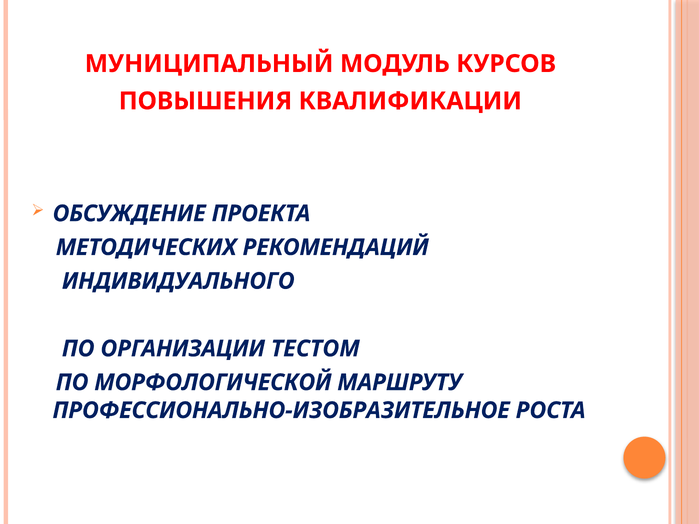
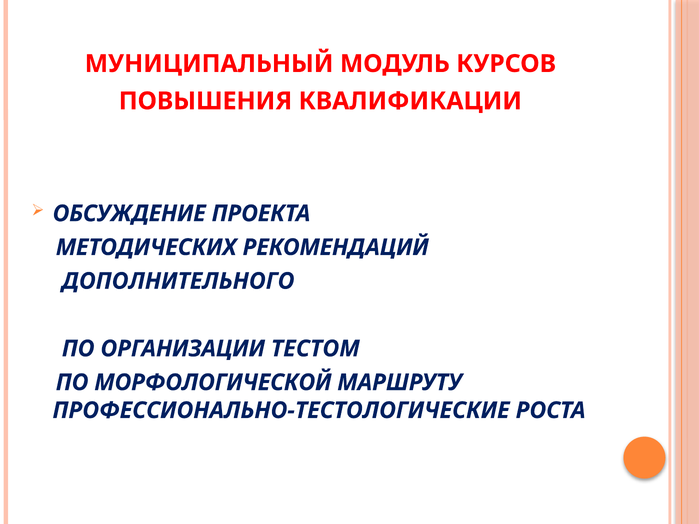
ИНДИВИДУАЛЬНОГО: ИНДИВИДУАЛЬНОГО -> ДОПОЛНИТЕЛЬНОГО
ПРОФЕССИОНАЛЬНО-ИЗОБРАЗИТЕЛЬНОЕ: ПРОФЕССИОНАЛЬНО-ИЗОБРАЗИТЕЛЬНОЕ -> ПРОФЕССИОНАЛЬНО-ТЕСТОЛОГИЧЕСКИЕ
